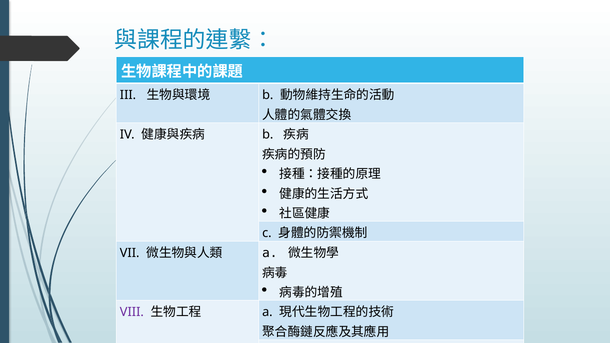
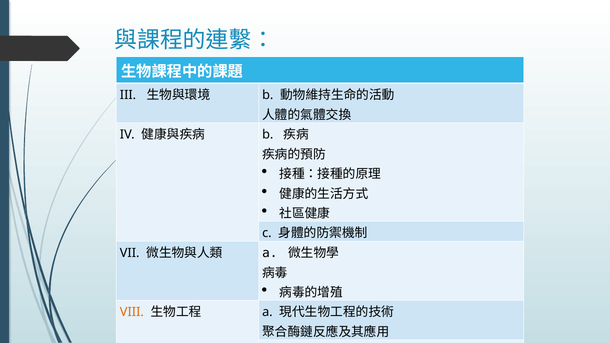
VIII colour: purple -> orange
